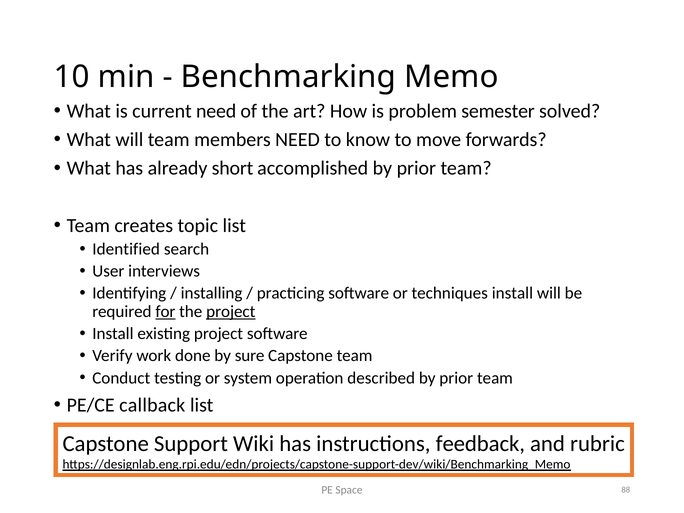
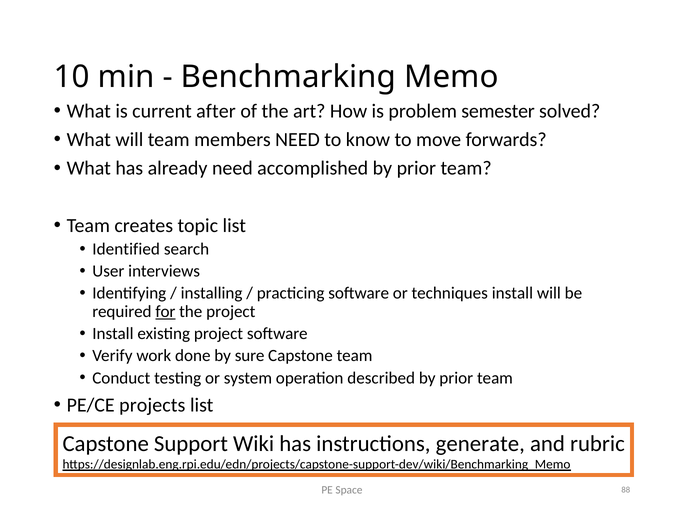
current need: need -> after
already short: short -> need
project at (231, 312) underline: present -> none
callback: callback -> projects
feedback: feedback -> generate
